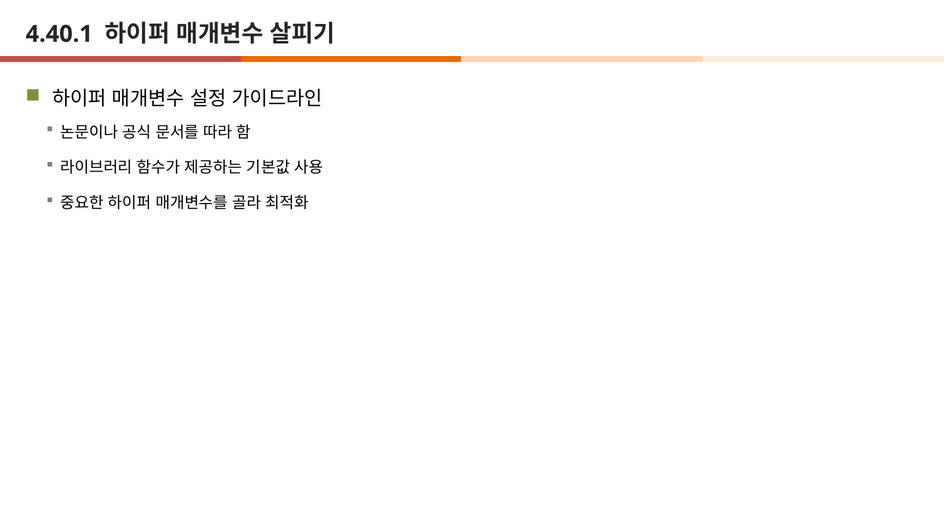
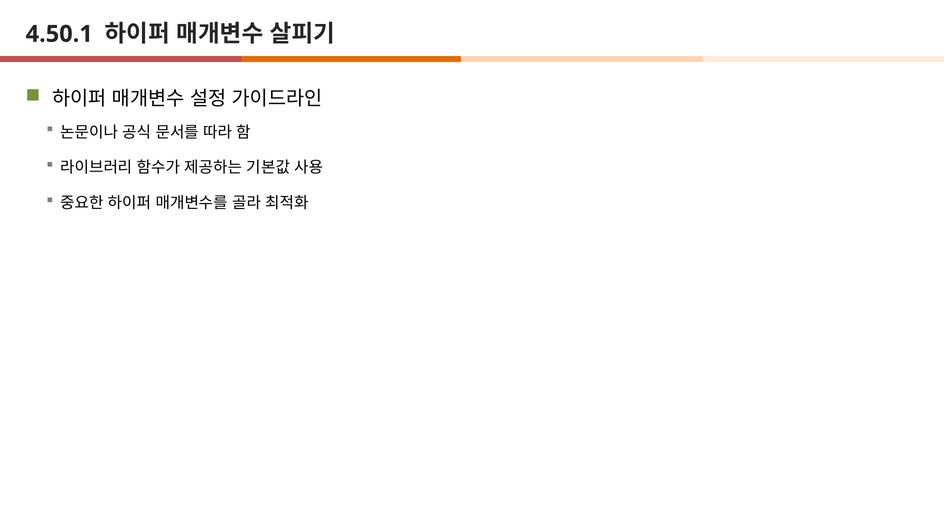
4.40.1: 4.40.1 -> 4.50.1
